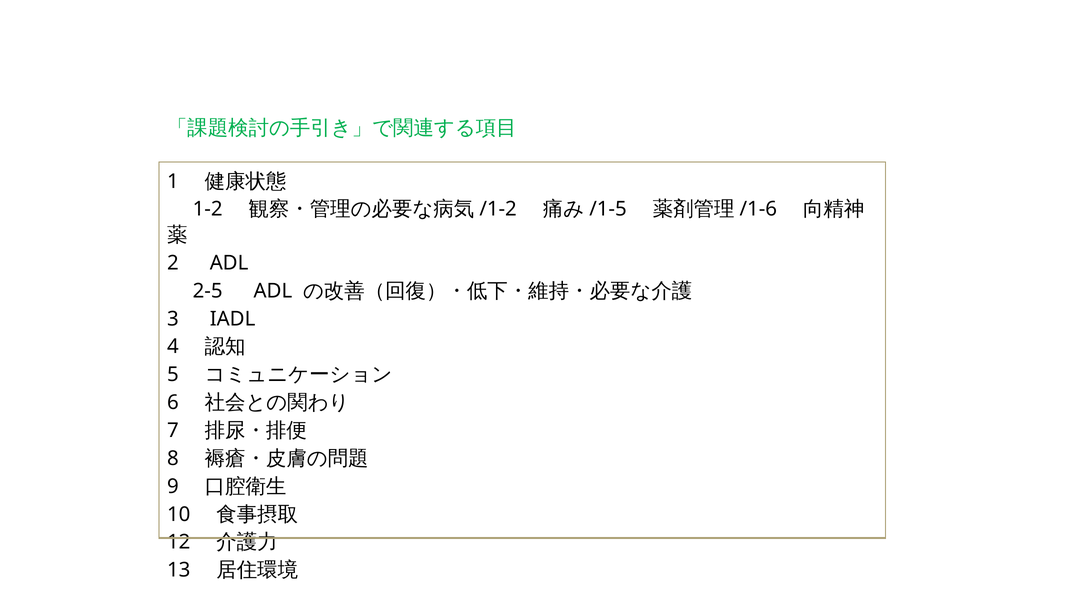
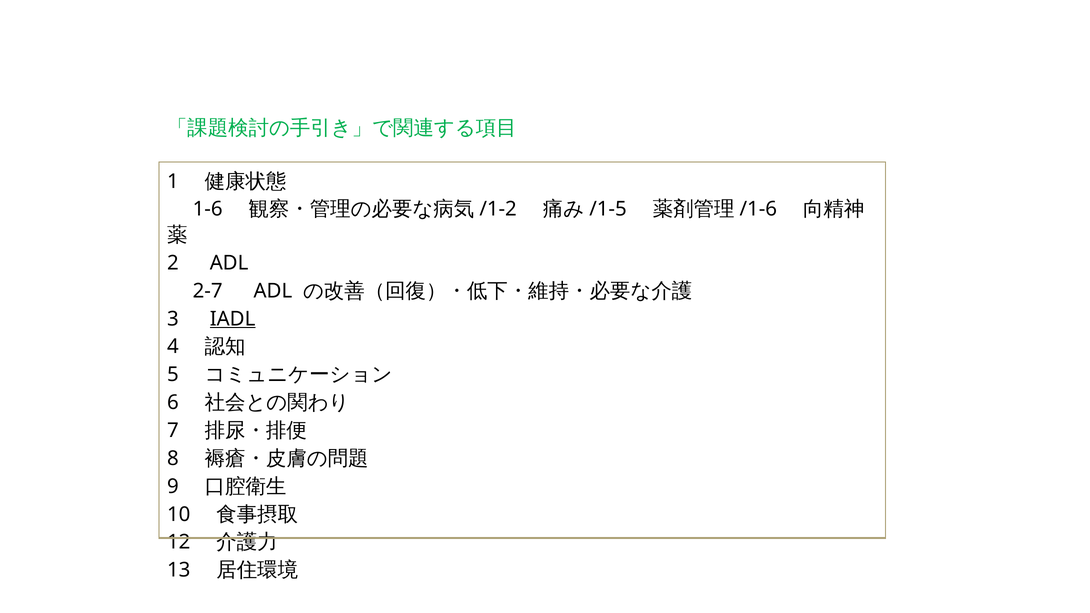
1-2: 1-2 -> 1-6
2-5: 2-5 -> 2-7
IADL underline: none -> present
